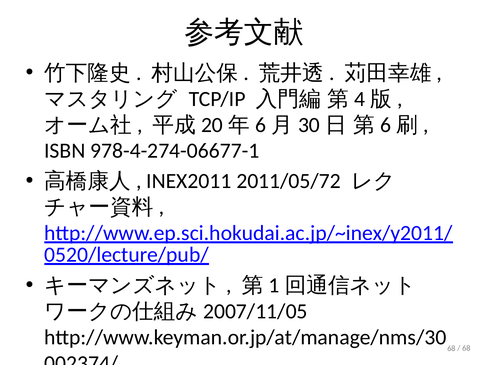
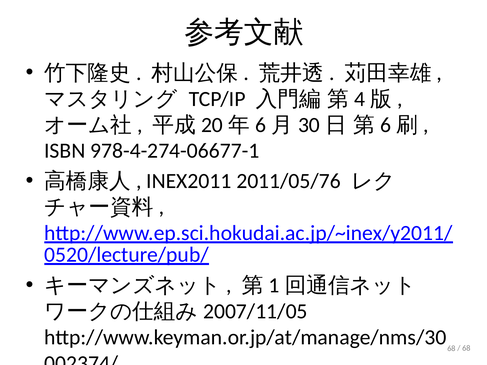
2011/05/72: 2011/05/72 -> 2011/05/76
